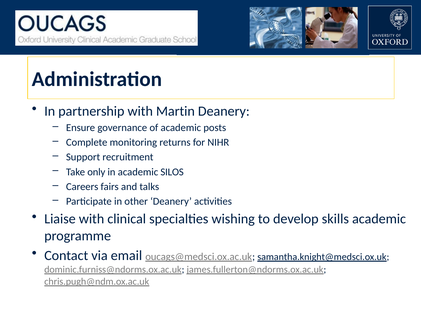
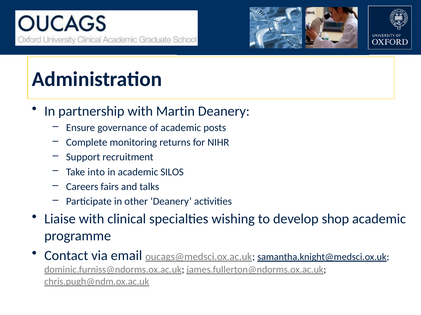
only: only -> into
skills: skills -> shop
